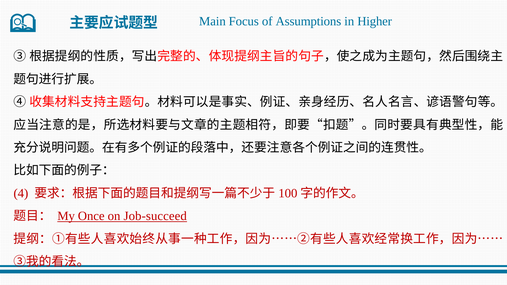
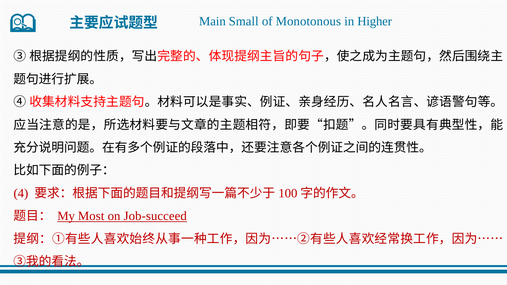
Focus: Focus -> Small
Assumptions: Assumptions -> Monotonous
Once: Once -> Most
